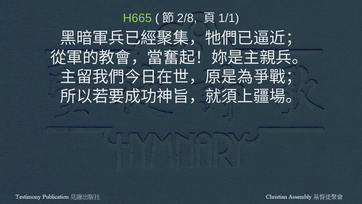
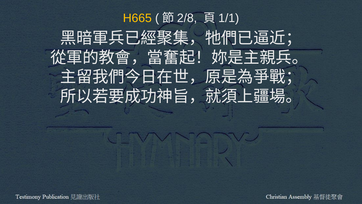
H665 colour: light green -> yellow
